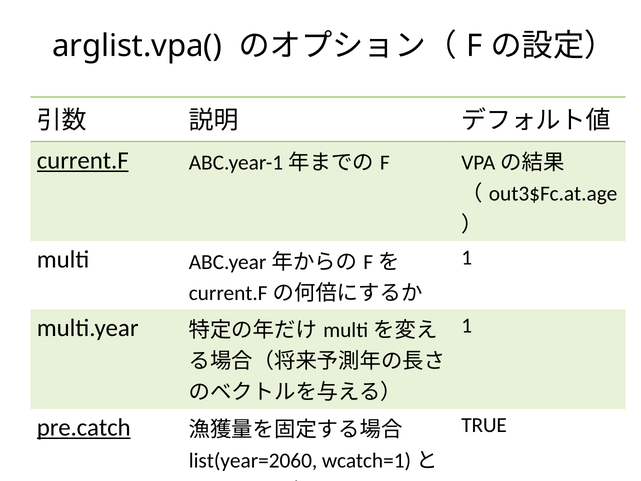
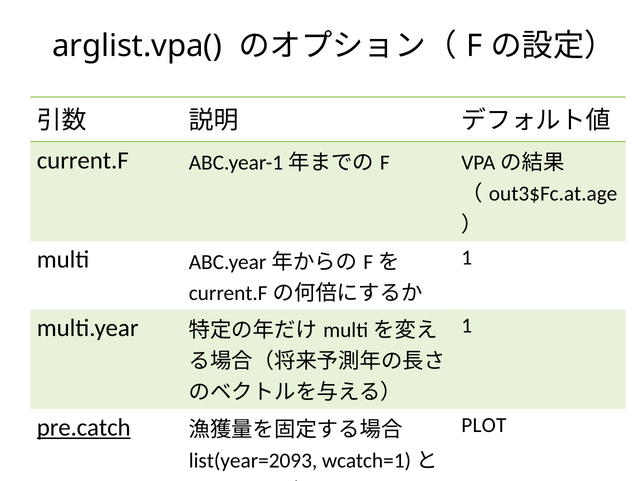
current.F underline: present -> none
TRUE: TRUE -> PLOT
list(year=2060: list(year=2060 -> list(year=2093
